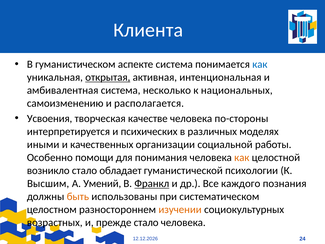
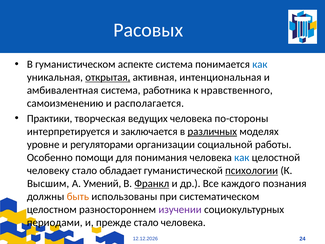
Клиента: Клиента -> Расовых
несколько: несколько -> работника
национальных: национальных -> нравственного
Усвоения: Усвоения -> Практики
качестве: качестве -> ведущих
психических: психических -> заключается
различных underline: none -> present
иными: иными -> уровне
качественных: качественных -> регуляторами
как at (242, 157) colour: orange -> blue
возникло: возникло -> человеку
психологии underline: none -> present
изучении colour: orange -> purple
возрастных: возрастных -> периодами
